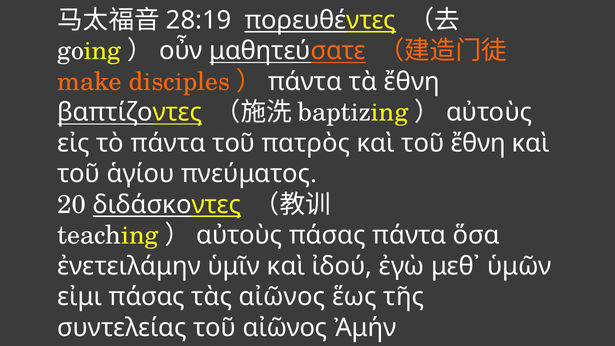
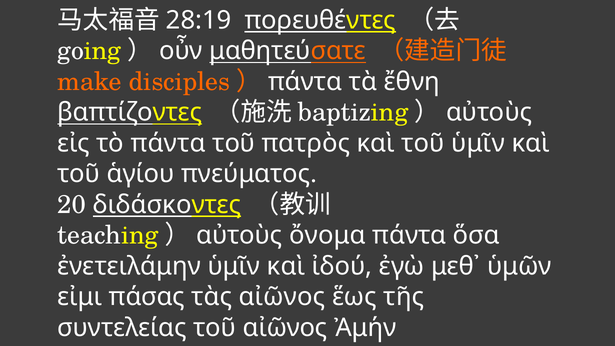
τοῦ ἔθνη: ἔθνη -> ὑμῖν
πάσας at (327, 235): πάσας -> ὄνομα
